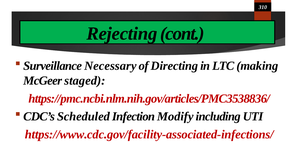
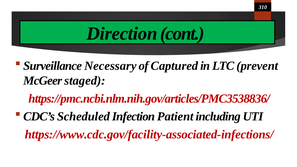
Rejecting: Rejecting -> Direction
Directing: Directing -> Captured
making: making -> prevent
Modify: Modify -> Patient
